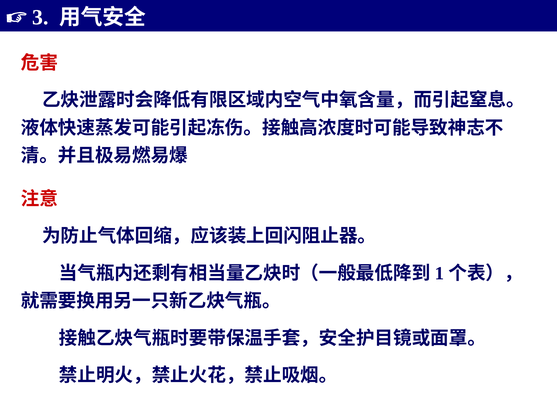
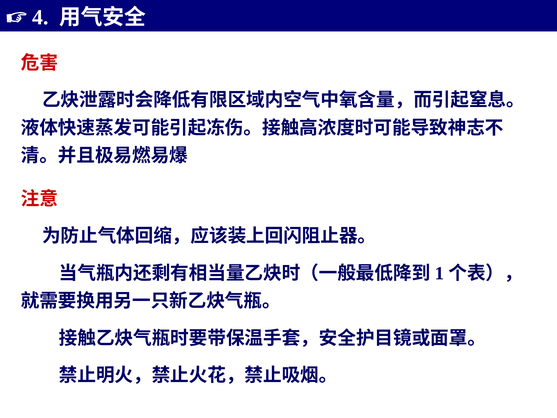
3: 3 -> 4
